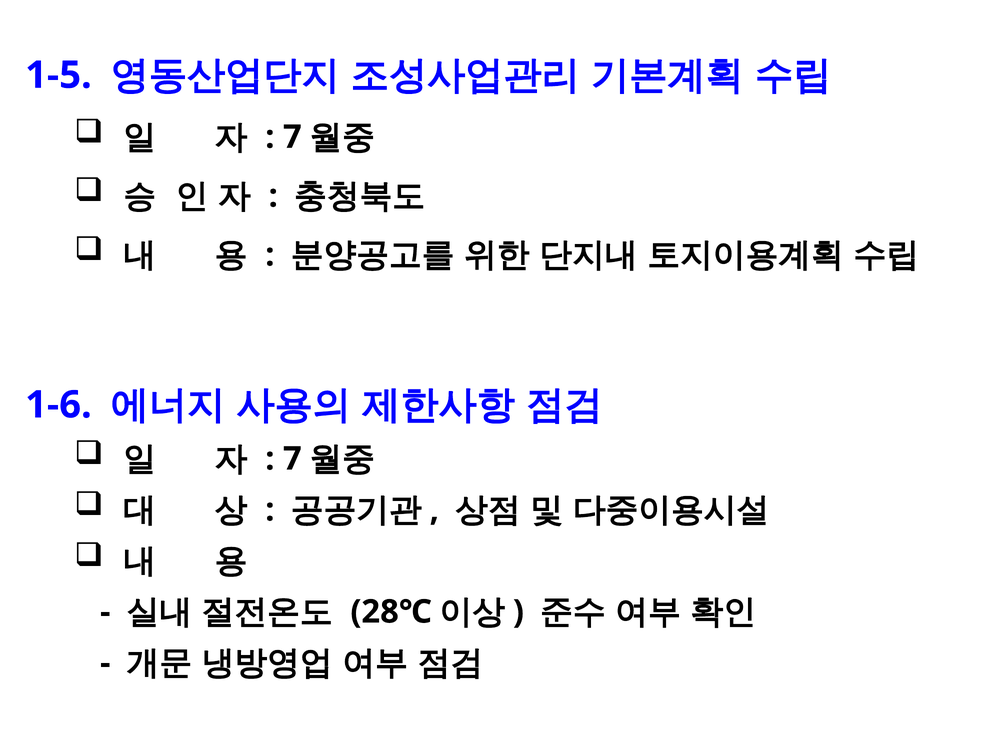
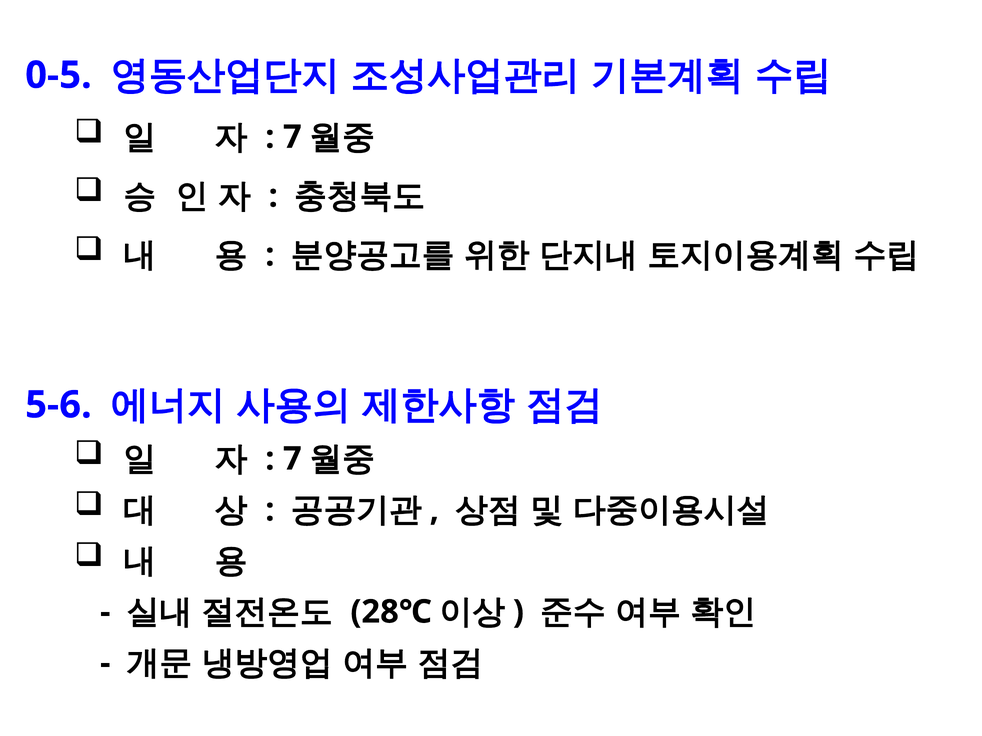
1-5: 1-5 -> 0-5
1-6: 1-6 -> 5-6
